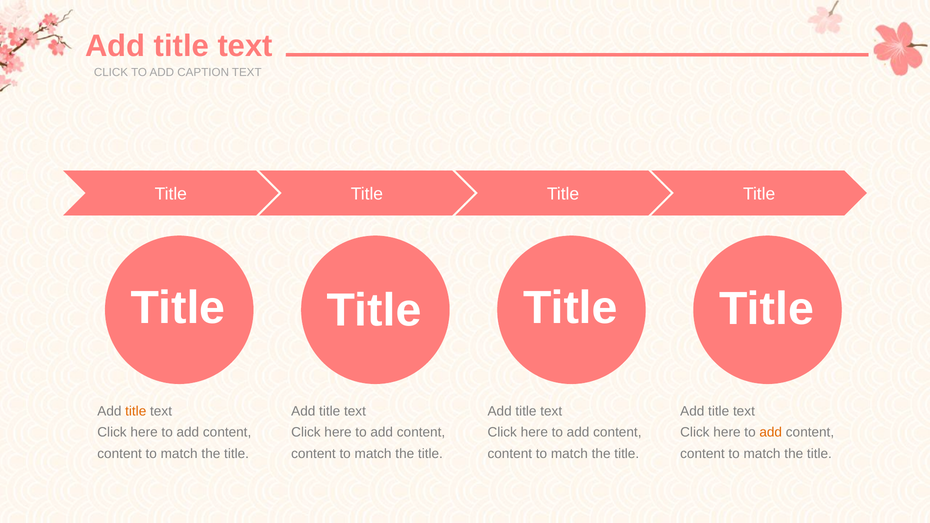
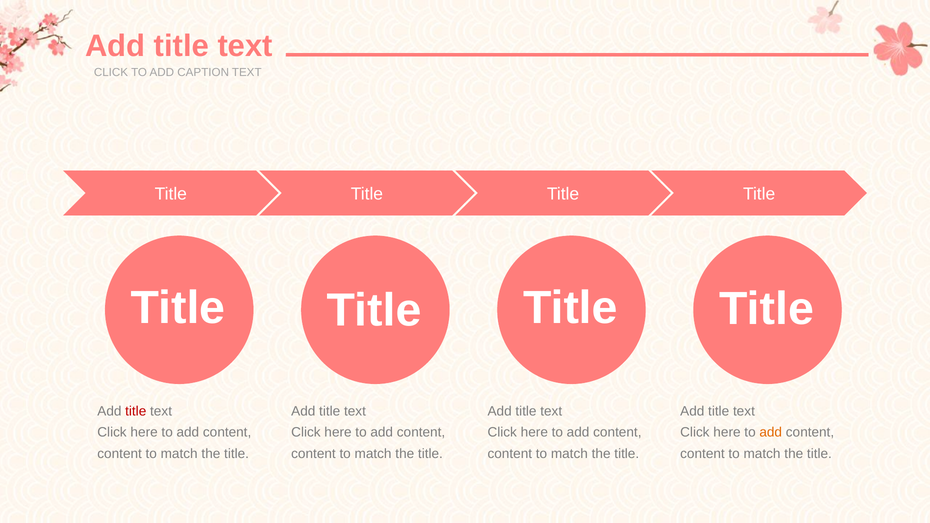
title at (136, 411) colour: orange -> red
